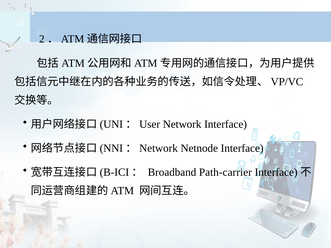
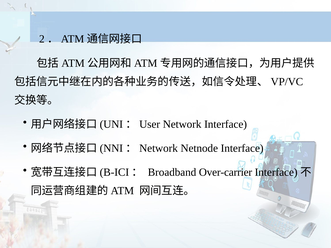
Path-carrier: Path-carrier -> Over-carrier
